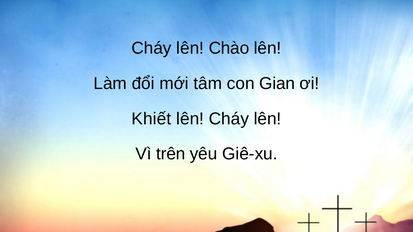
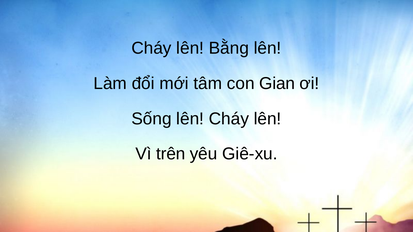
Chào: Chào -> Bằng
Khiết: Khiết -> Sống
